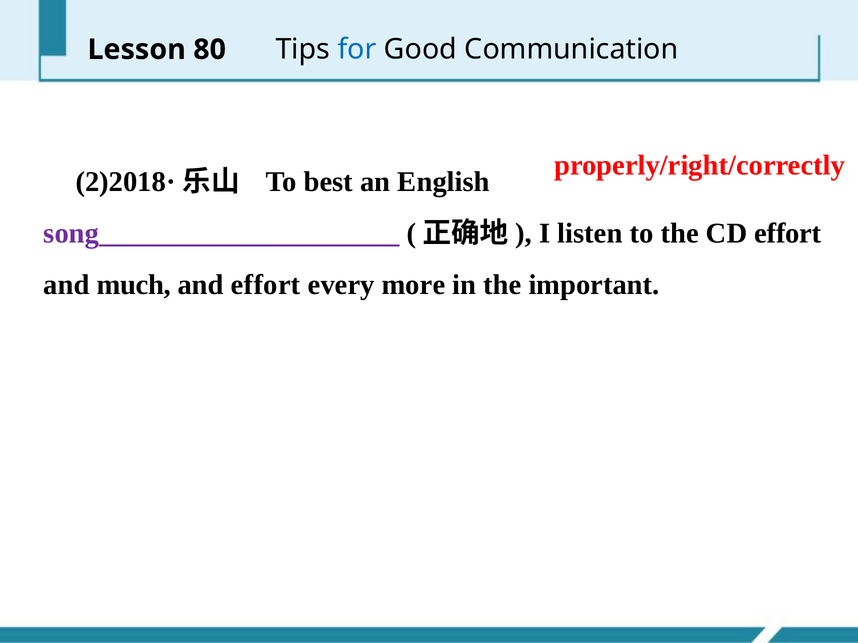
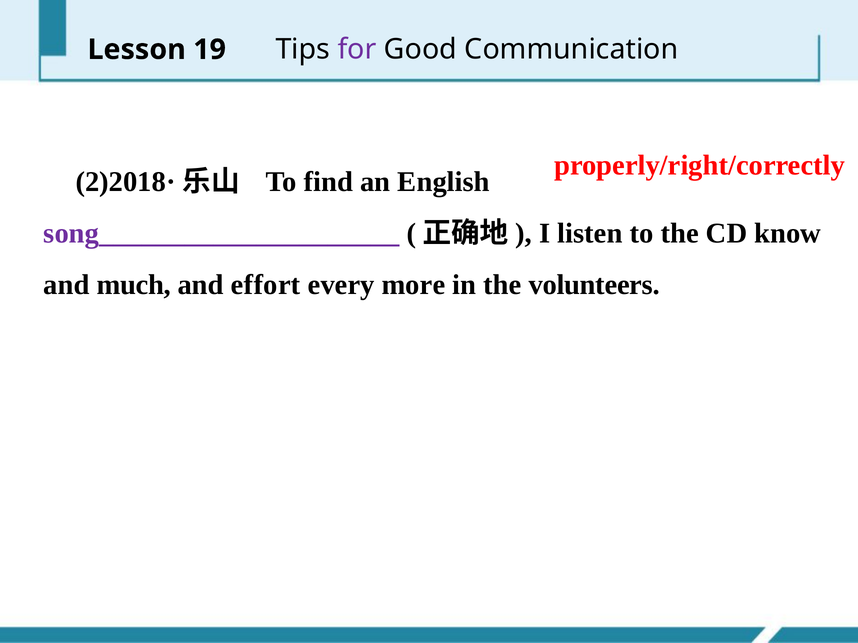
80: 80 -> 19
for colour: blue -> purple
best: best -> find
CD effort: effort -> know
important: important -> volunteers
